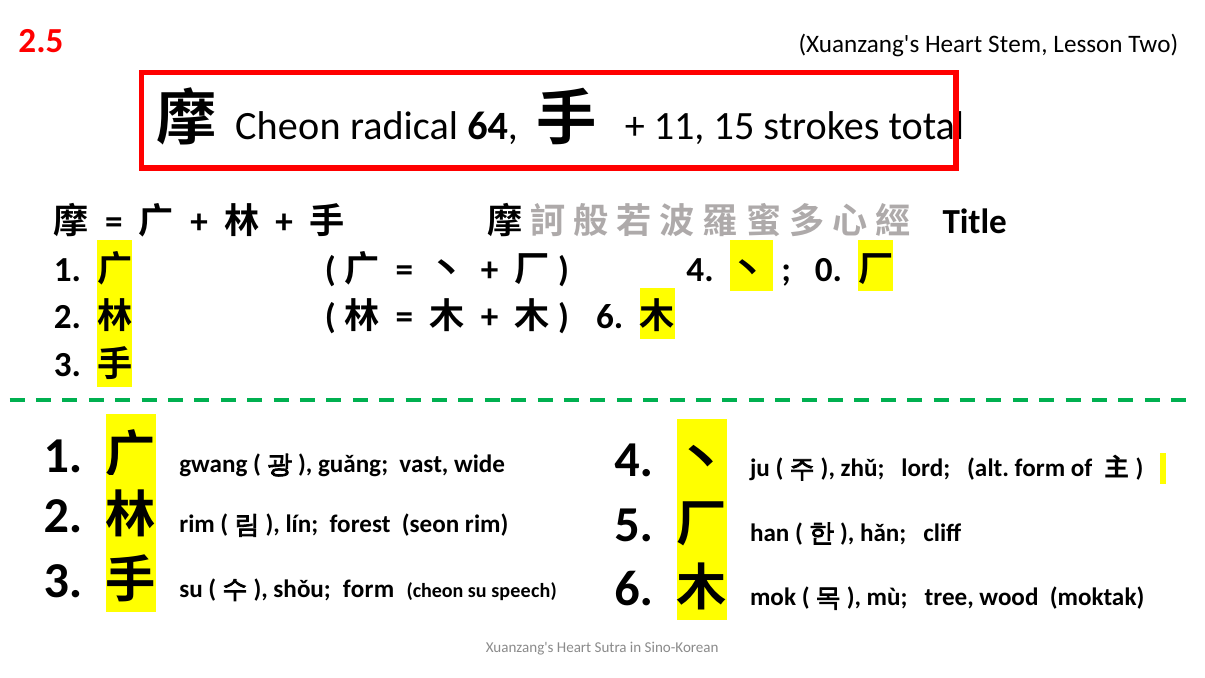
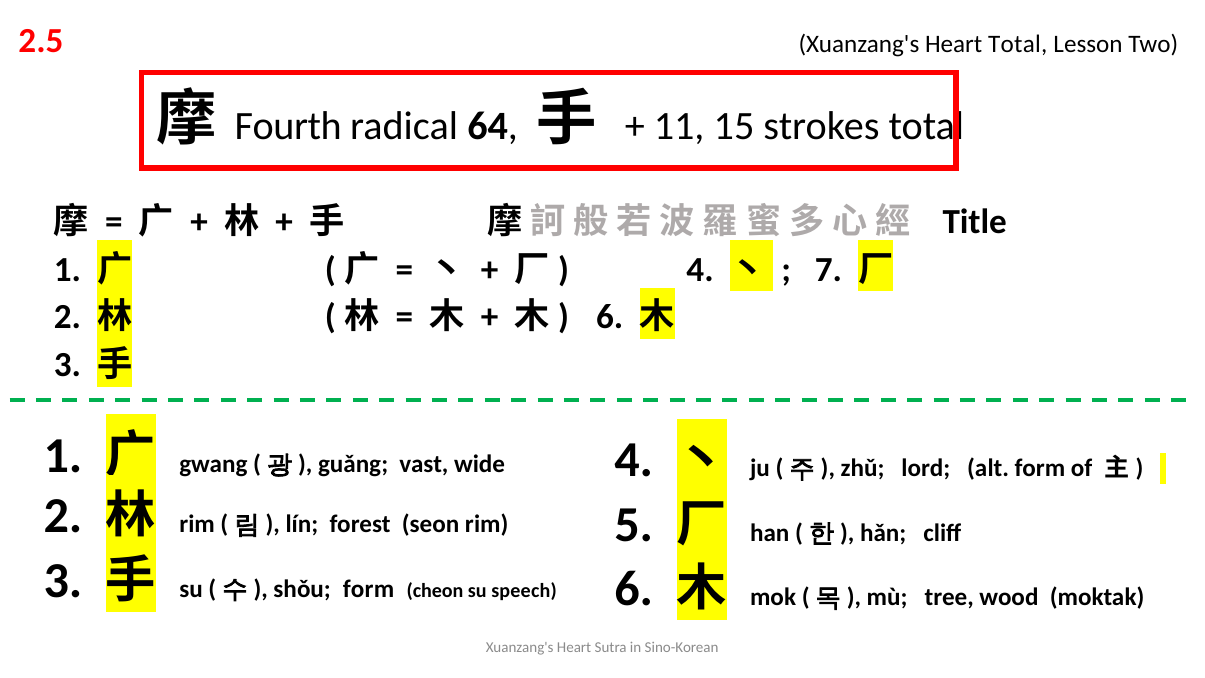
Heart Stem: Stem -> Total
Cheon at (288, 126): Cheon -> Fourth
0: 0 -> 7
